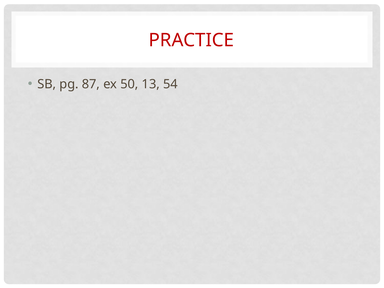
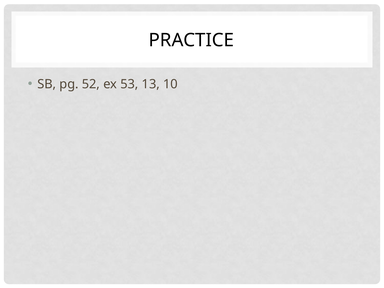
PRACTICE colour: red -> black
87: 87 -> 52
50: 50 -> 53
54: 54 -> 10
